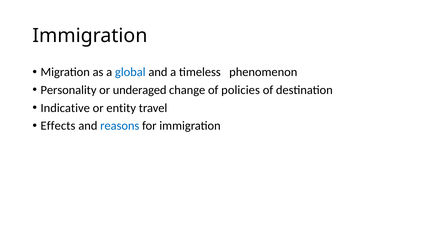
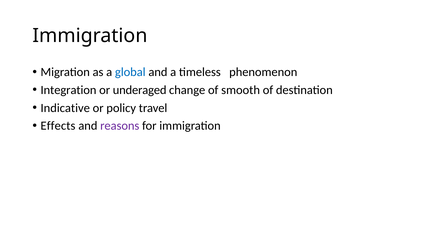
Personality: Personality -> Integration
policies: policies -> smooth
entity: entity -> policy
reasons colour: blue -> purple
